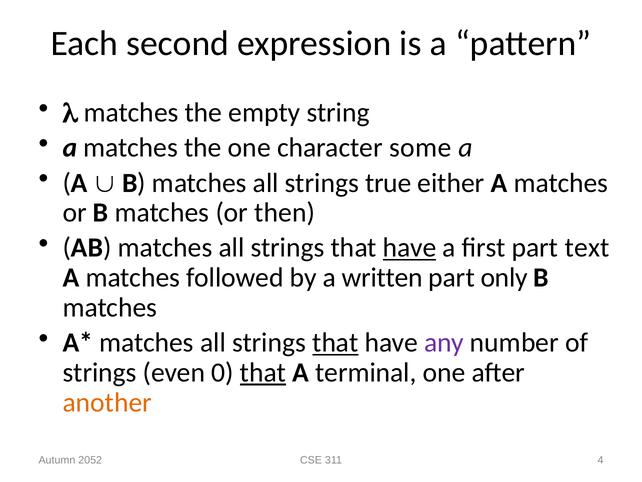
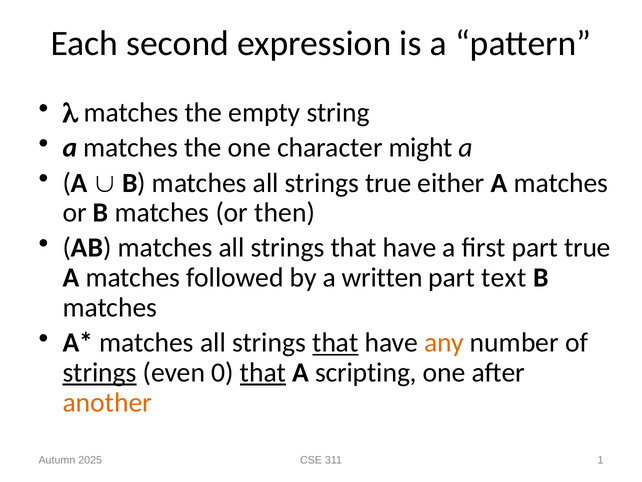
some: some -> might
have at (410, 248) underline: present -> none
part text: text -> true
only: only -> text
any colour: purple -> orange
strings at (100, 372) underline: none -> present
terminal: terminal -> scripting
2052: 2052 -> 2025
4: 4 -> 1
